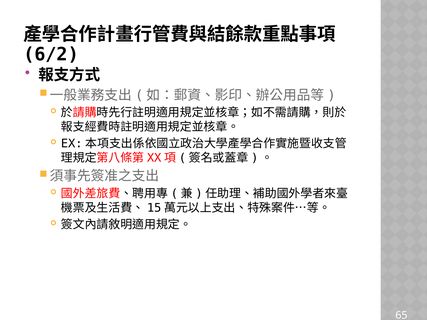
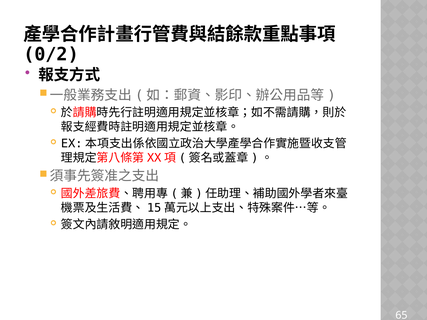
6/2: 6/2 -> 0/2
